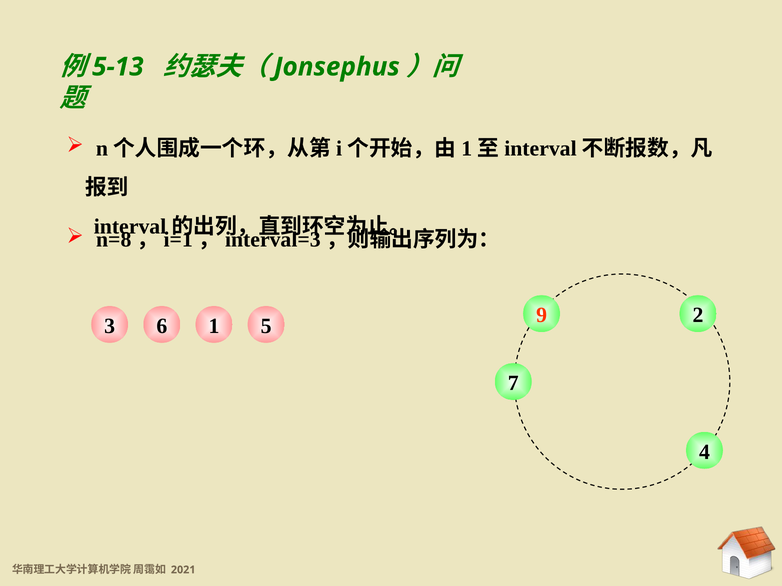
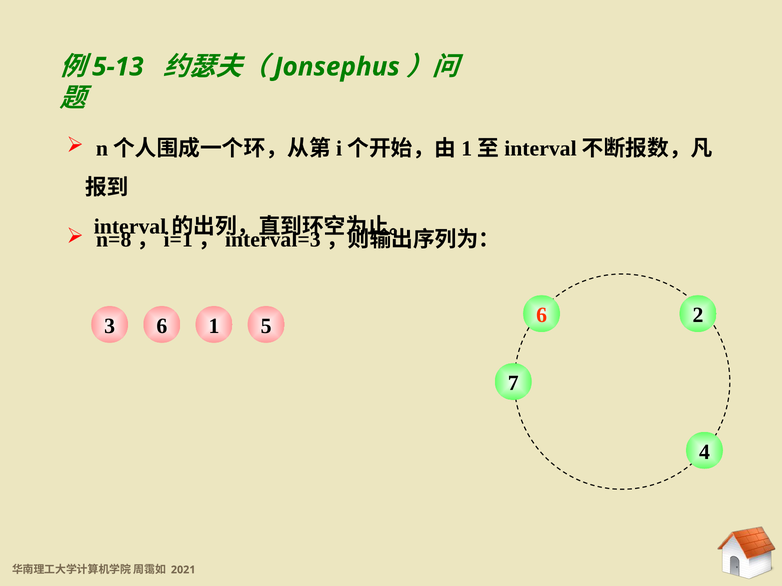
6 9: 9 -> 6
